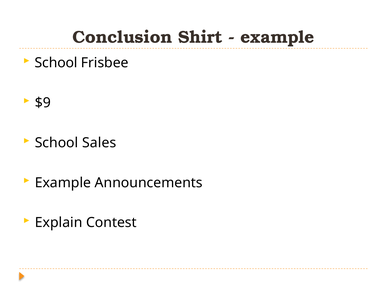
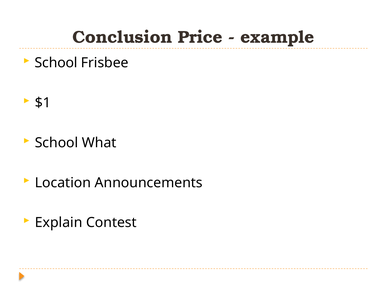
Shirt: Shirt -> Price
$9: $9 -> $1
Sales: Sales -> What
Example at (63, 183): Example -> Location
